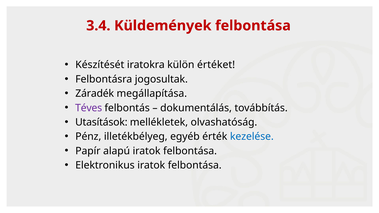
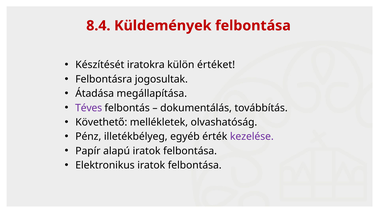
3.4: 3.4 -> 8.4
Záradék: Záradék -> Átadása
Utasítások: Utasítások -> Követhető
kezelése colour: blue -> purple
